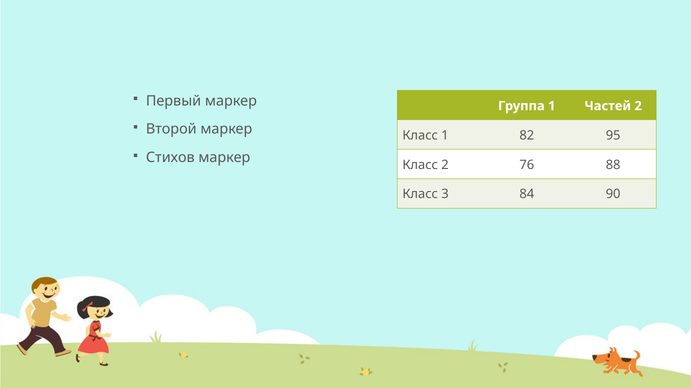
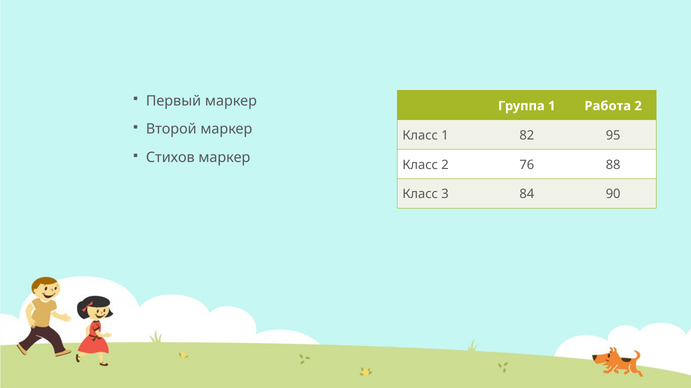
Частей: Частей -> Работа
